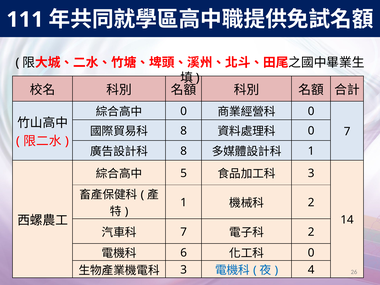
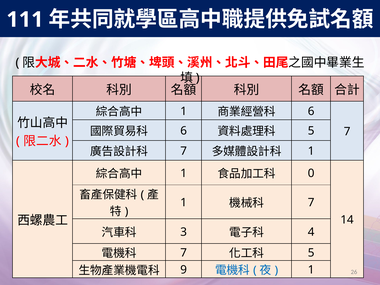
0 at (184, 111): 0 -> 1
0 at (311, 111): 0 -> 6
8 at (184, 131): 8 -> 6
0 at (311, 131): 0 -> 5
8 at (184, 151): 8 -> 7
5 at (184, 173): 5 -> 1
3 at (311, 173): 3 -> 0
2 at (311, 203): 2 -> 7
7 at (184, 232): 7 -> 3
2 at (311, 232): 2 -> 4
6 at (184, 253): 6 -> 7
0 at (311, 253): 0 -> 5
3 at (184, 270): 3 -> 9
4 at (311, 270): 4 -> 1
